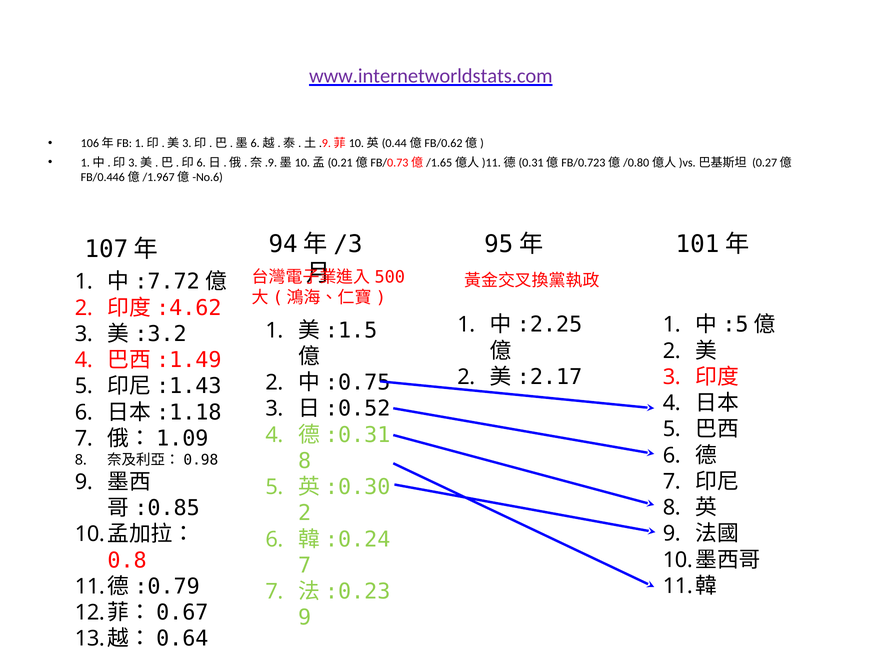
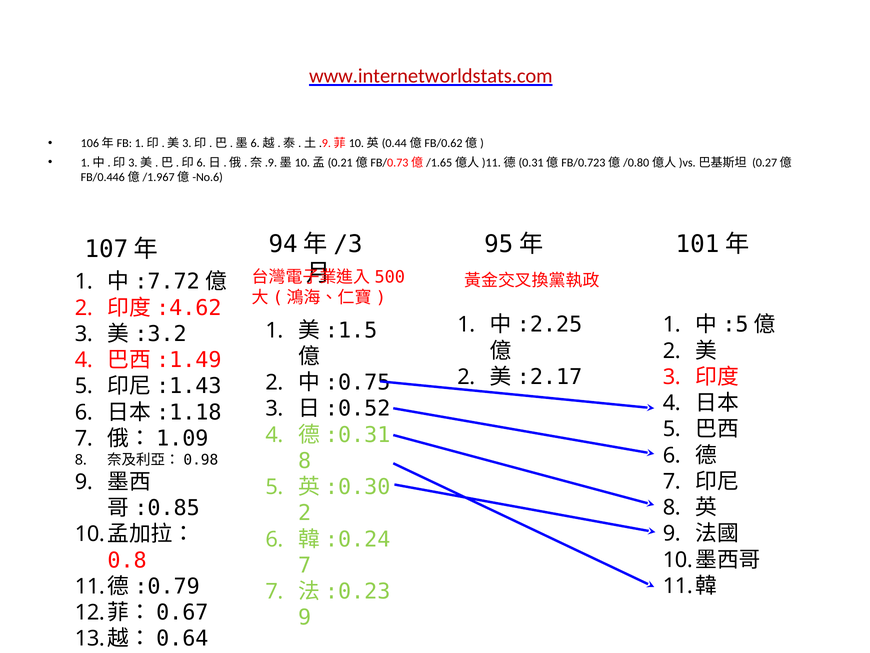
www.internetworldstats.com colour: purple -> red
